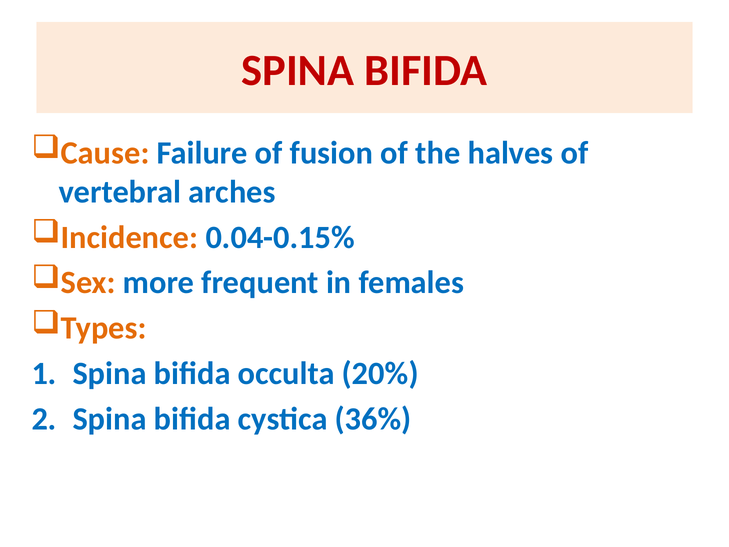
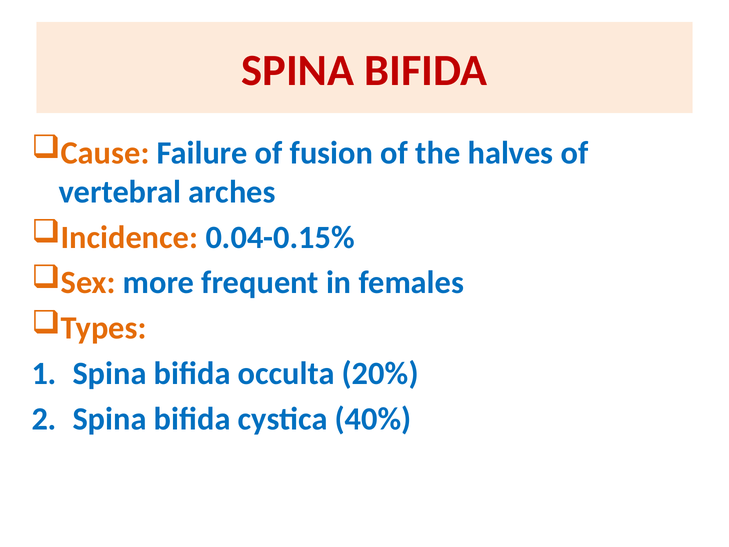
36%: 36% -> 40%
